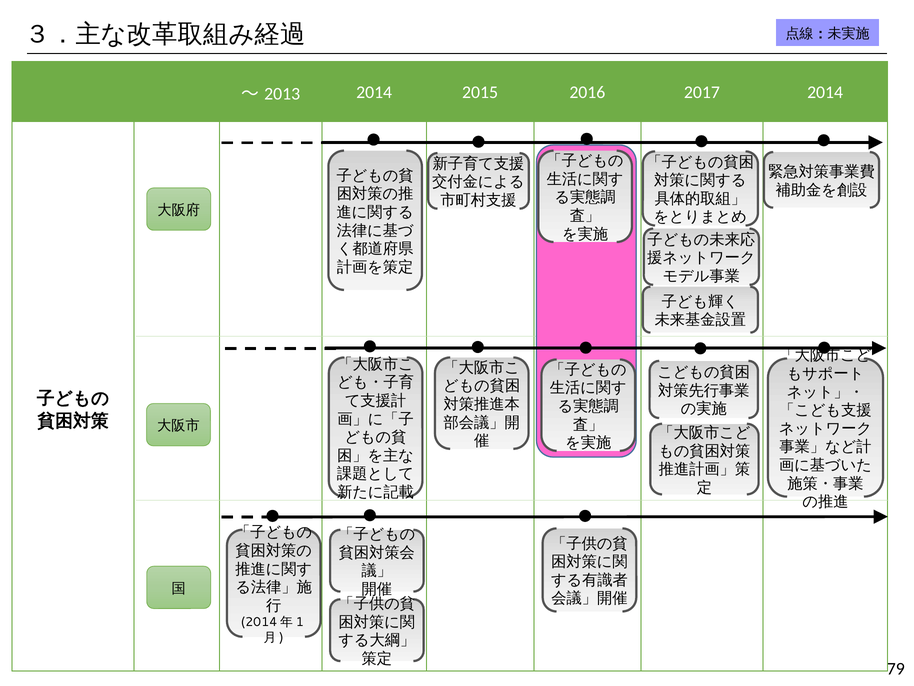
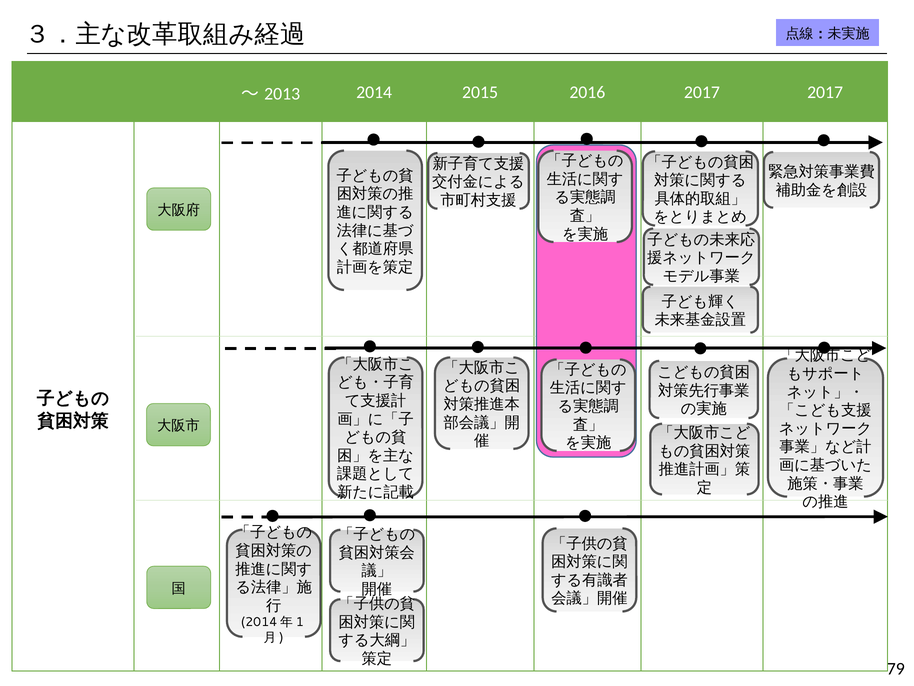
2017 2014: 2014 -> 2017
